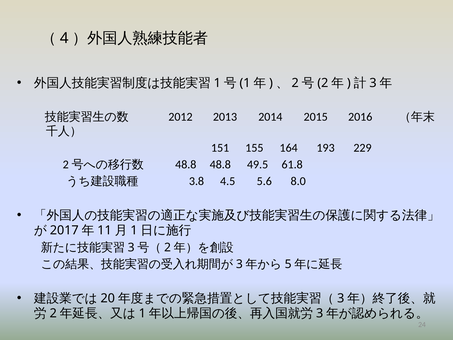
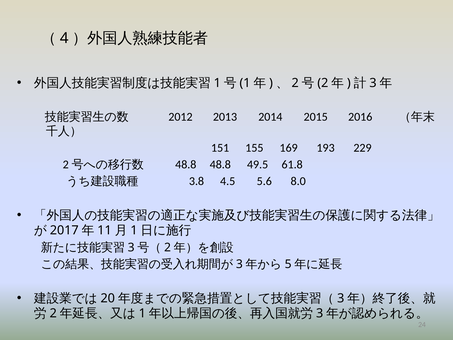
164: 164 -> 169
